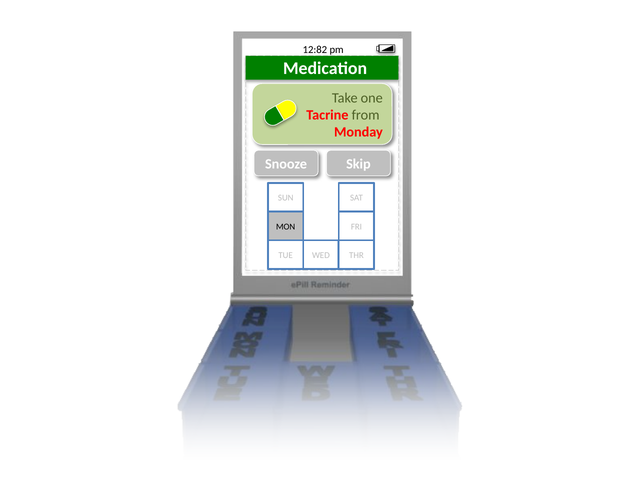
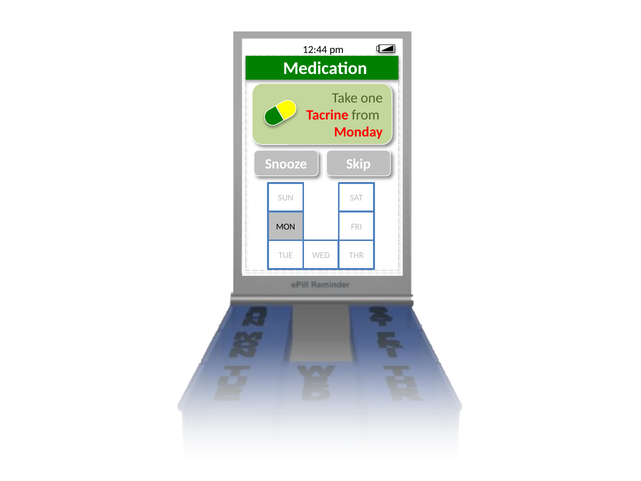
12:82: 12:82 -> 12:44
